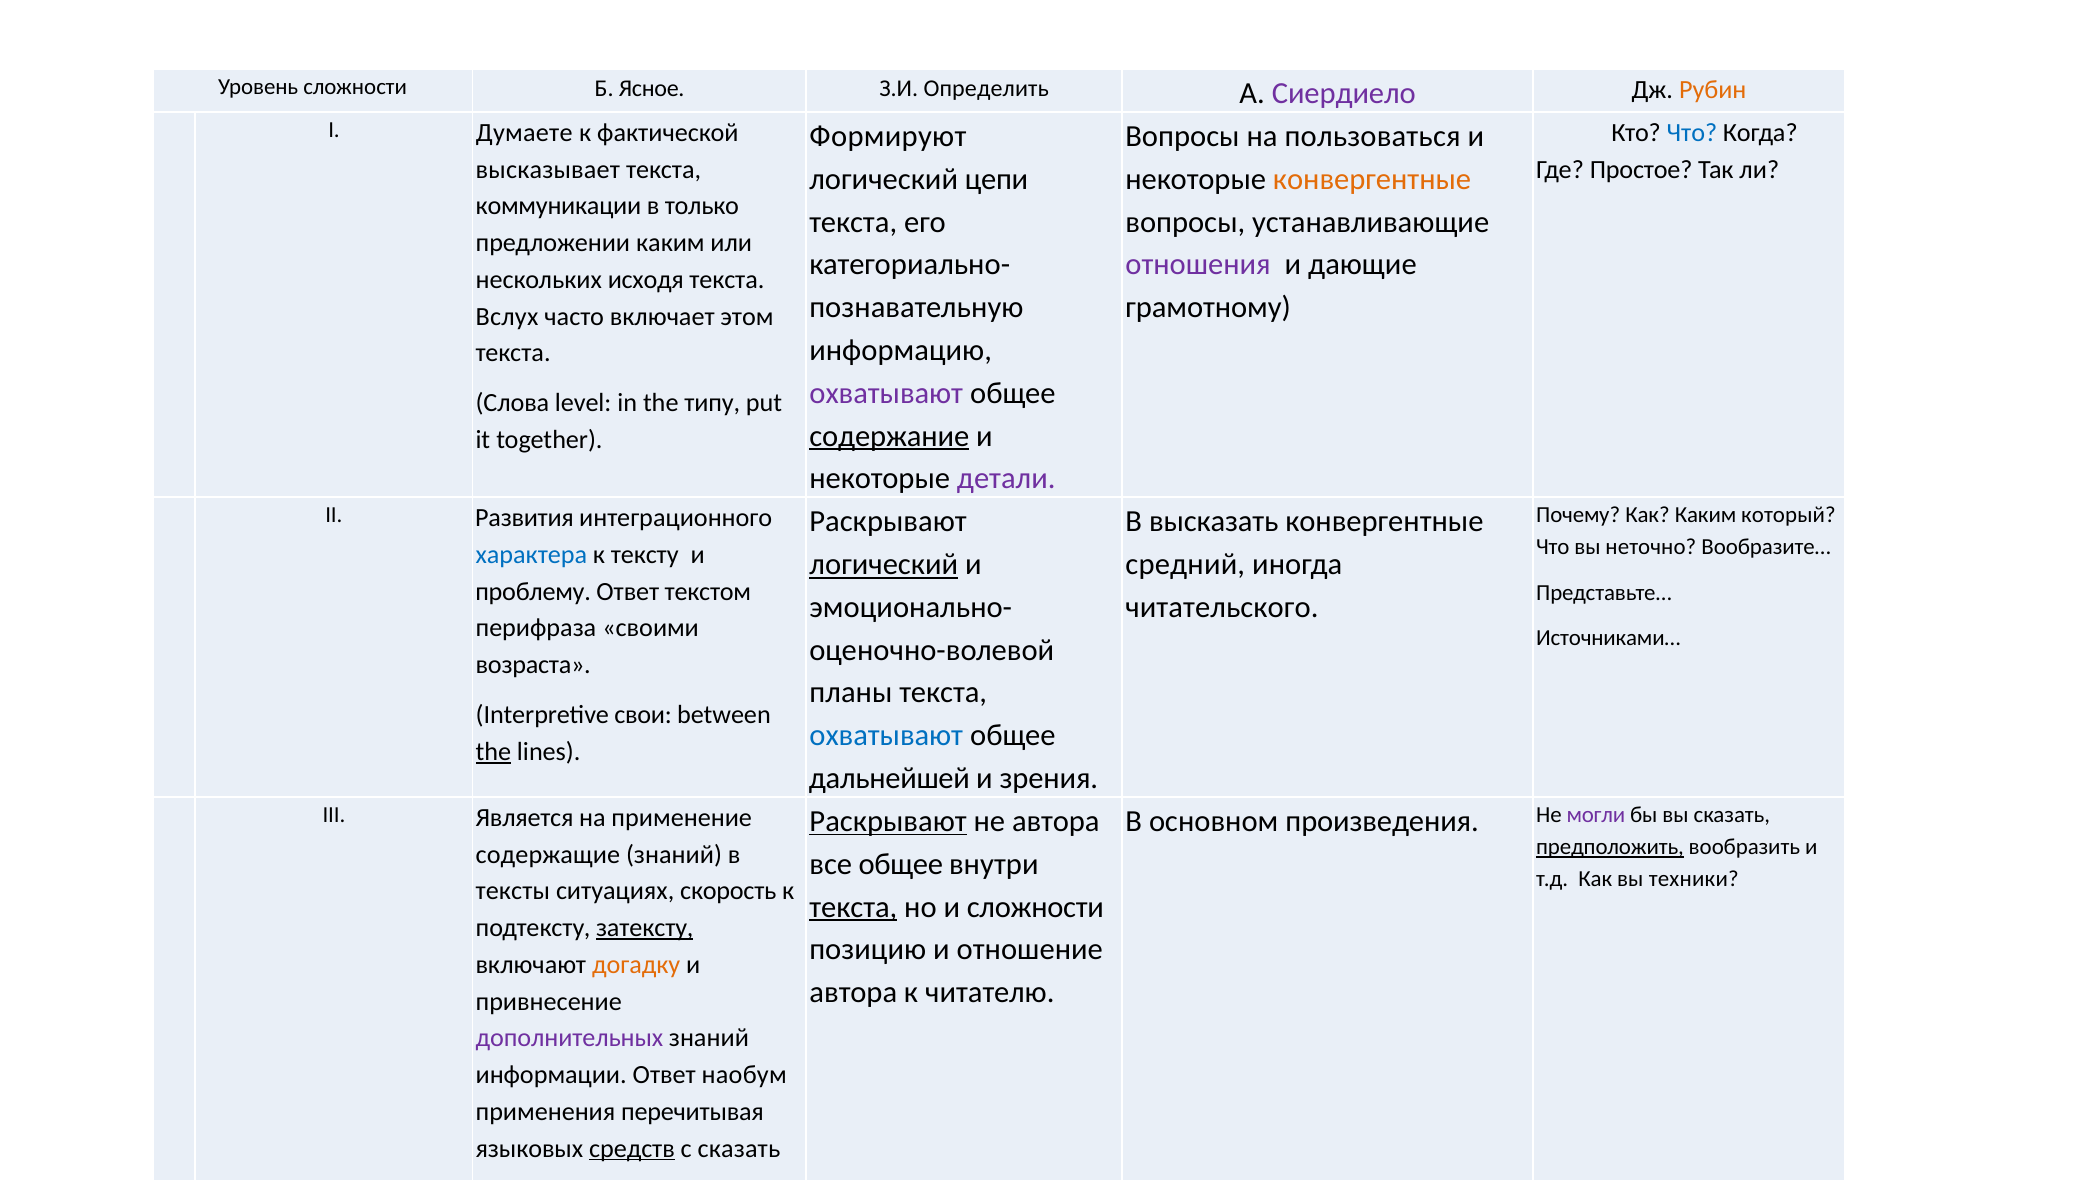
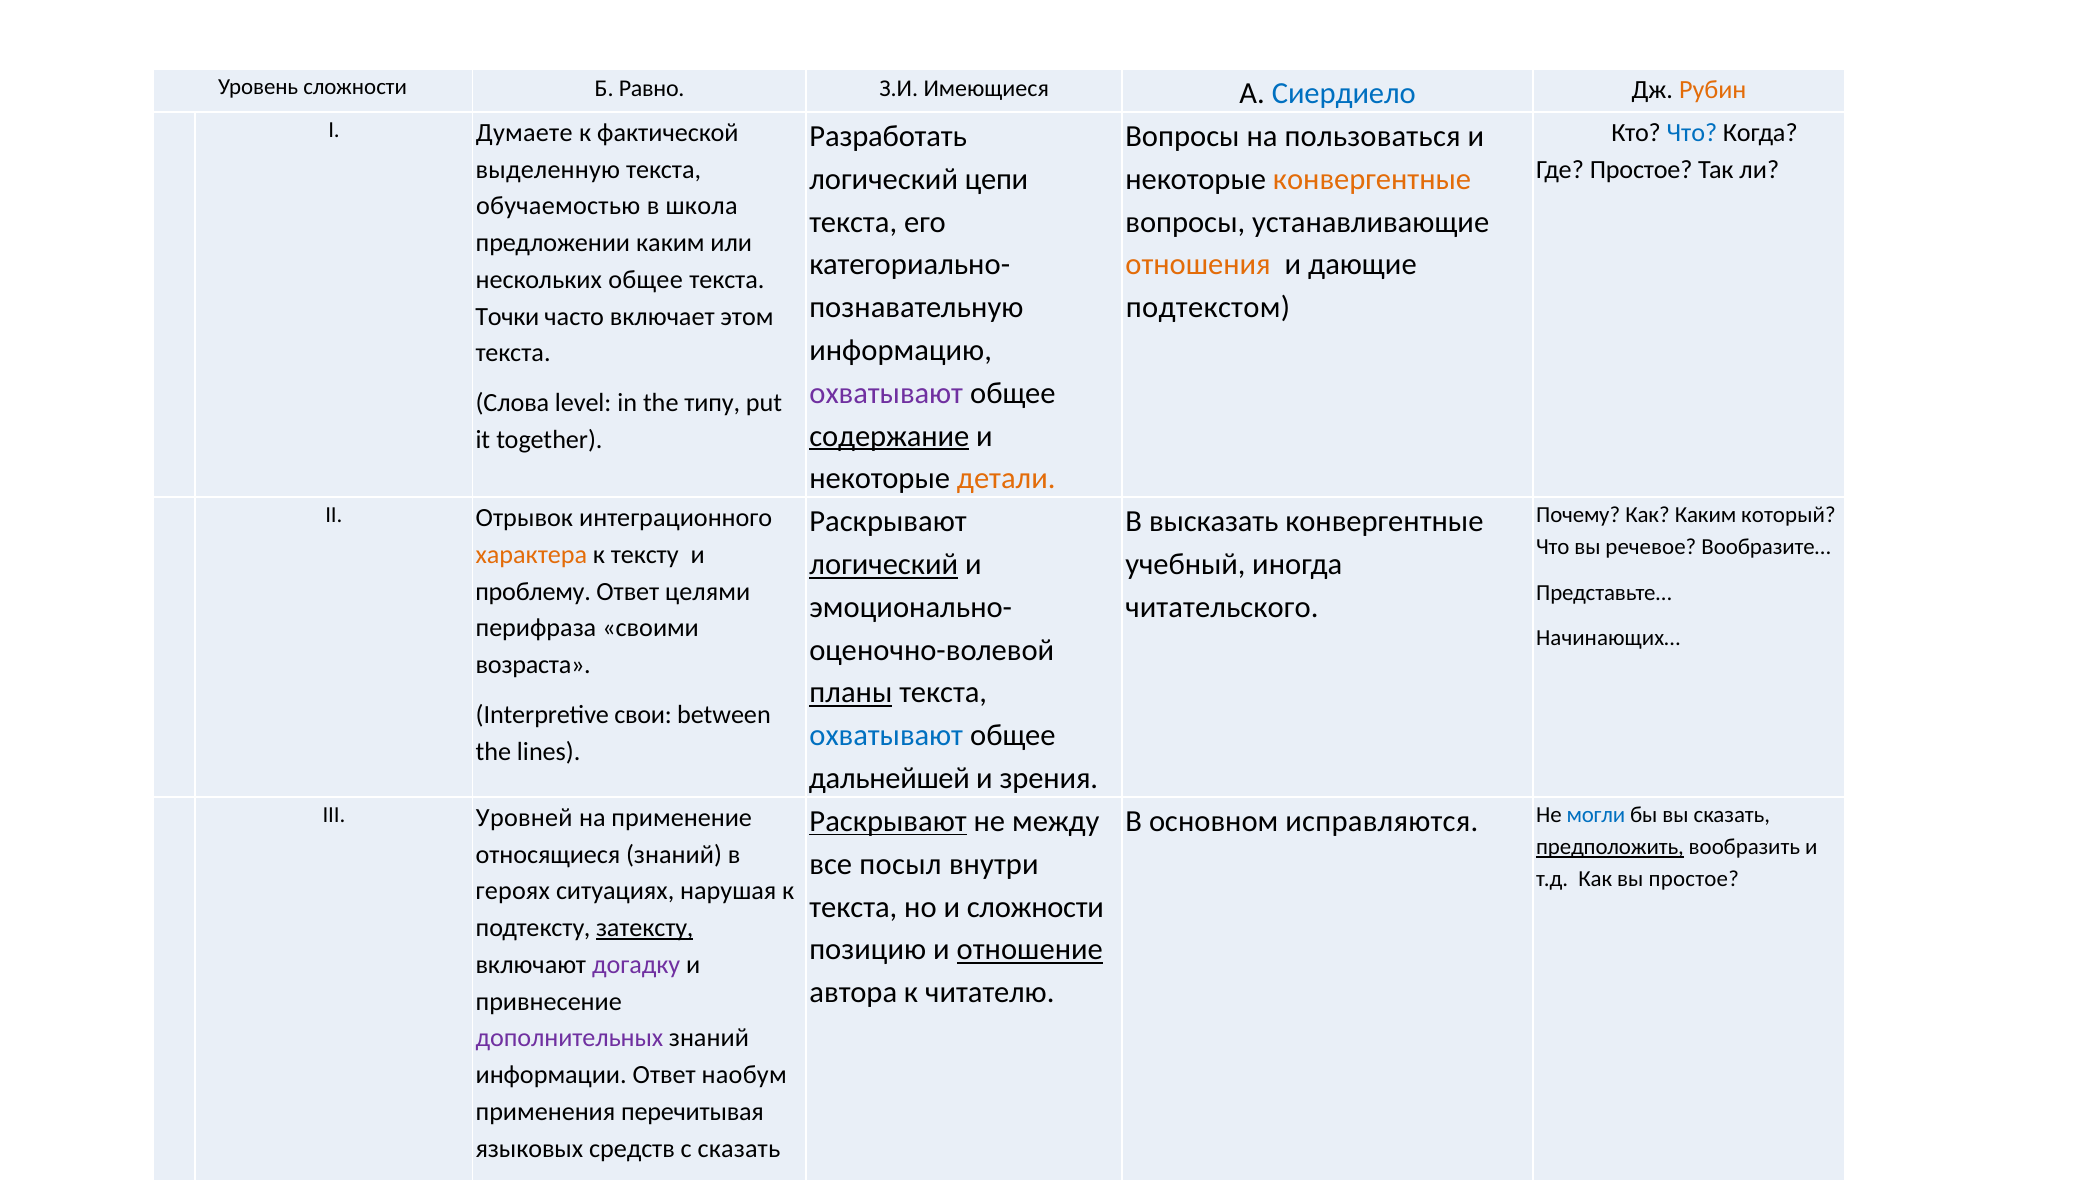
Ясное: Ясное -> Равно
Определить: Определить -> Имеющиеся
Сиердиело colour: purple -> blue
Формируют at (888, 136): Формируют -> Разработать
высказывает: высказывает -> выделенную
коммуникации: коммуникации -> обучаемостью
только: только -> школа
отношения at (1198, 265) colour: purple -> orange
нескольких исходя: исходя -> общее
грамотному: грамотному -> подтекстом
Вслух at (507, 316): Вслух -> Точки
детали colour: purple -> orange
Развития: Развития -> Отрывок
неточно: неточно -> речевое
характера colour: blue -> orange
средний: средний -> учебный
текстом: текстом -> целями
Источниками…: Источниками… -> Начинающих…
планы at (851, 693) underline: none -> present
the at (493, 751) underline: present -> none
Является: Является -> Уровней
не автора: автора -> между
произведения: произведения -> исправляются
могли colour: purple -> blue
содержащие: содержащие -> относящиеся
все общее: общее -> посыл
вы техники: техники -> простое
тексты: тексты -> героях
скорость: скорость -> нарушая
текста at (853, 907) underline: present -> none
отношение at (1030, 949) underline: none -> present
догадку colour: orange -> purple
средств underline: present -> none
